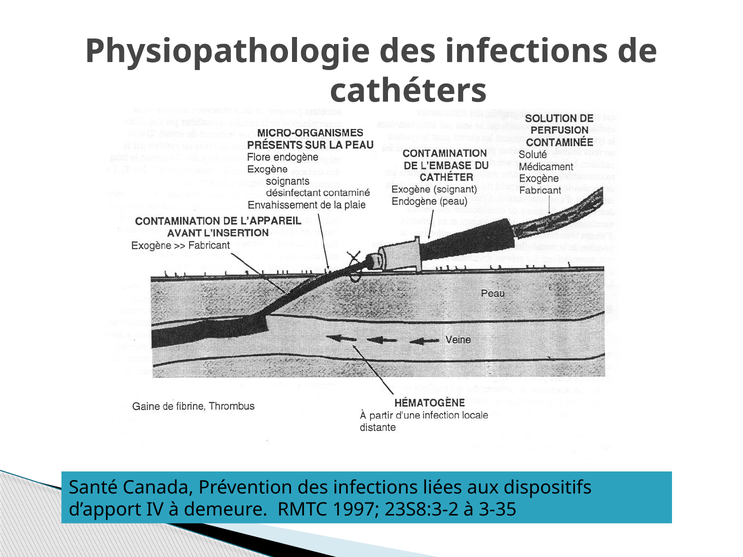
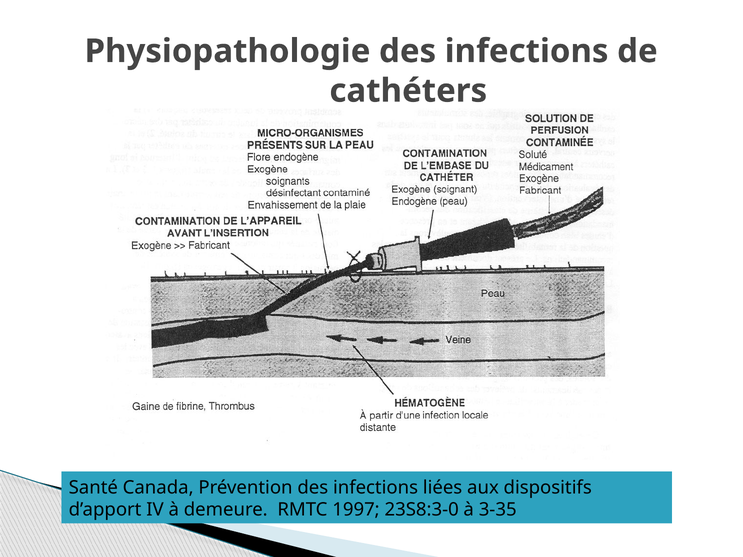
23S8:3-2: 23S8:3-2 -> 23S8:3-0
